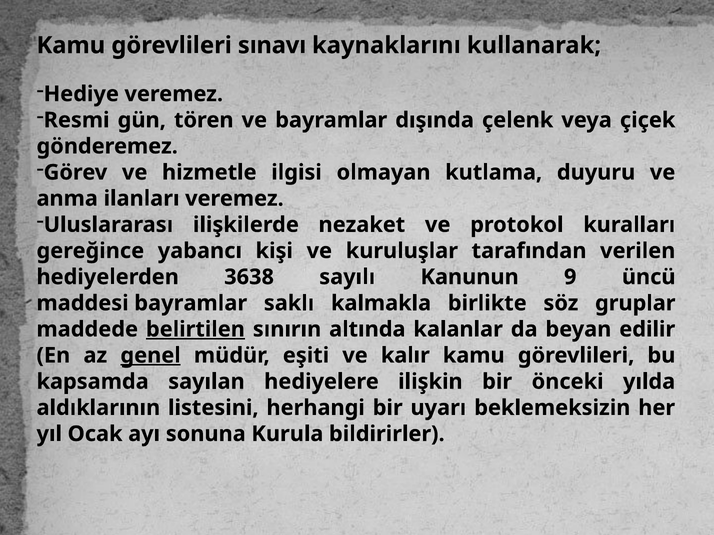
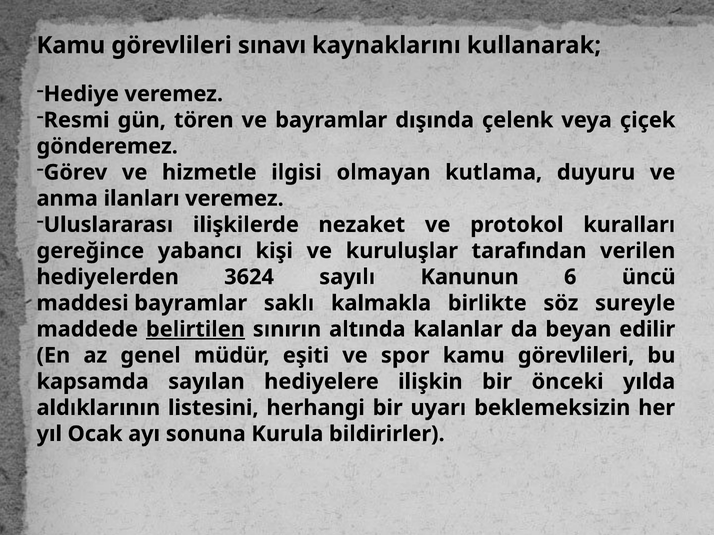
3638: 3638 -> 3624
9: 9 -> 6
gruplar: gruplar -> sureyle
genel underline: present -> none
kalır: kalır -> spor
